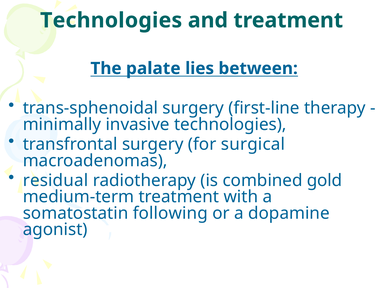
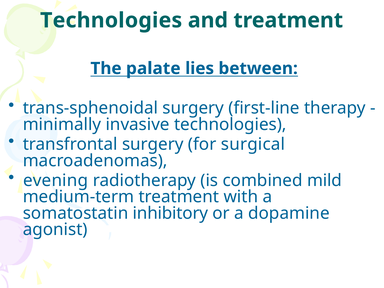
residual: residual -> evening
gold: gold -> mild
following: following -> inhibitory
